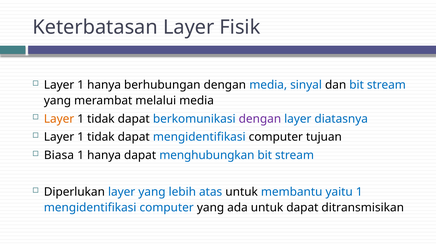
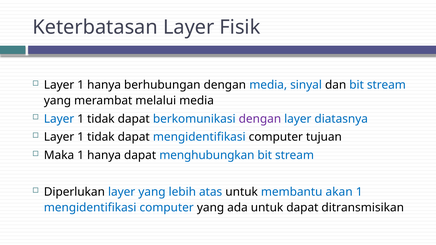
Layer at (59, 119) colour: orange -> blue
Biasa: Biasa -> Maka
yaitu: yaitu -> akan
